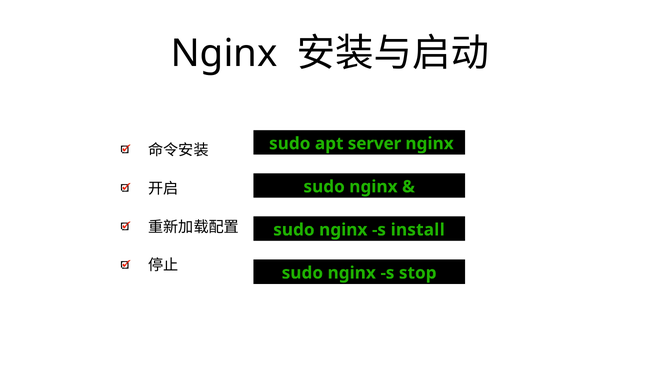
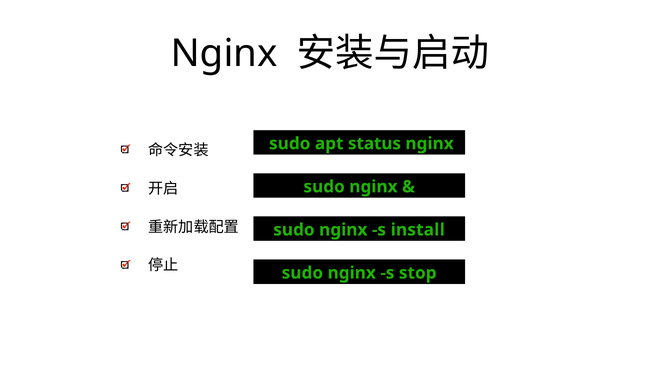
server: server -> status
